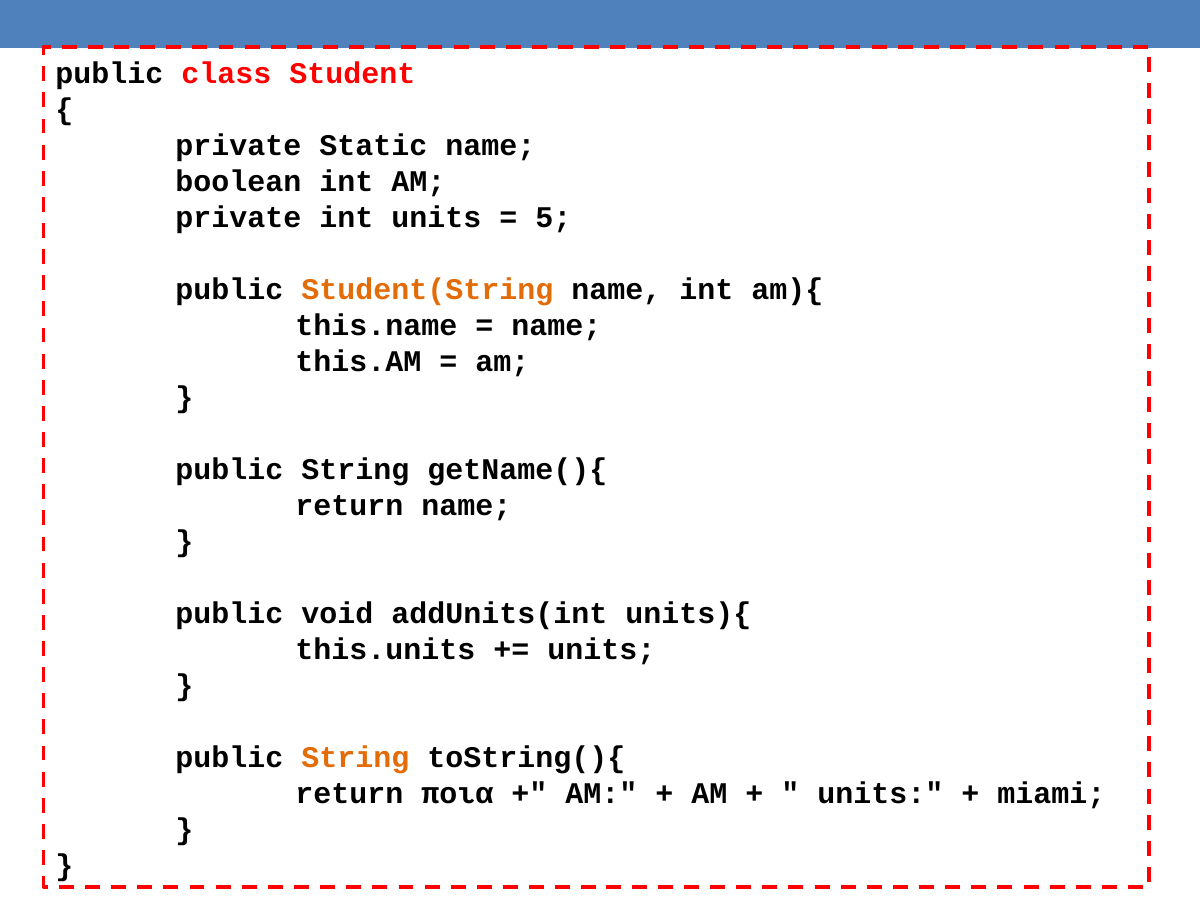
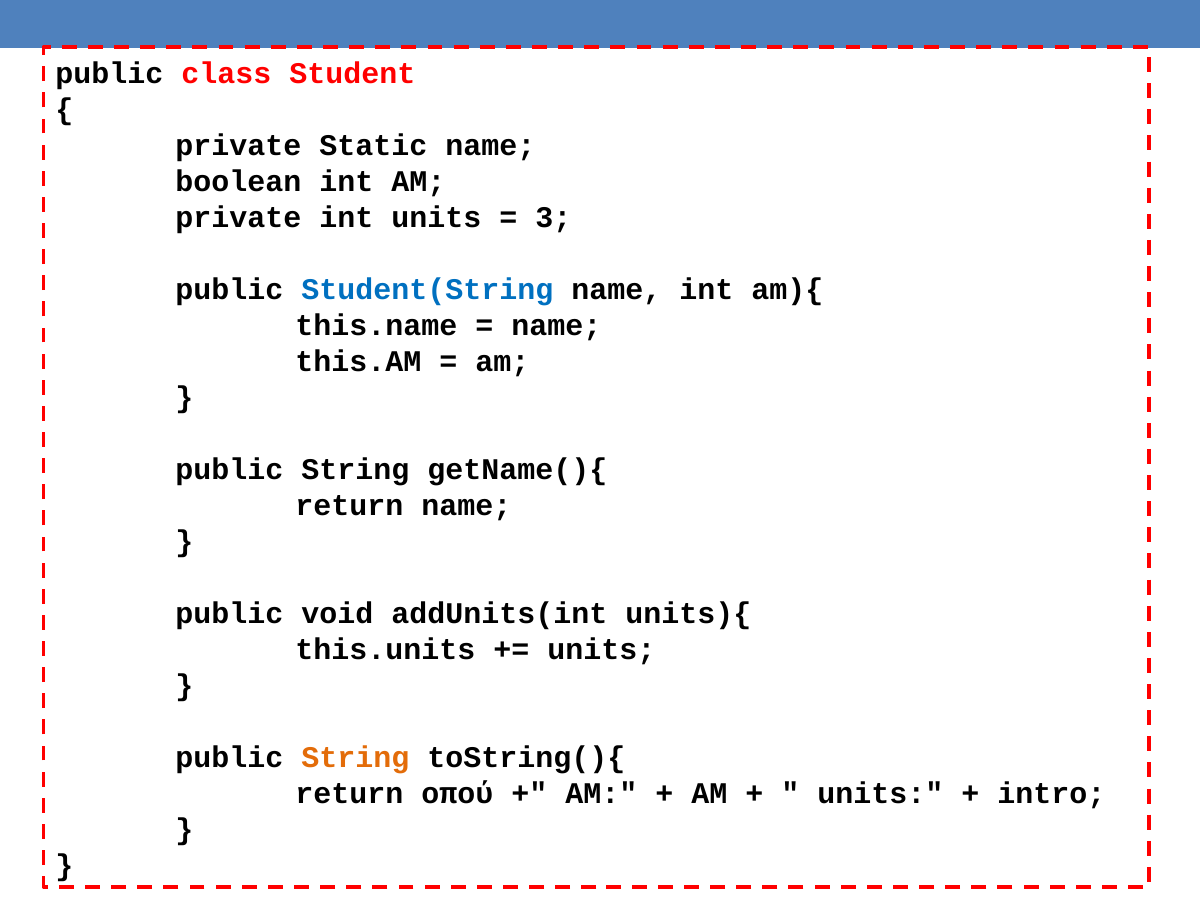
5: 5 -> 3
Student(String colour: orange -> blue
ποια: ποια -> οπού
miami: miami -> intro
